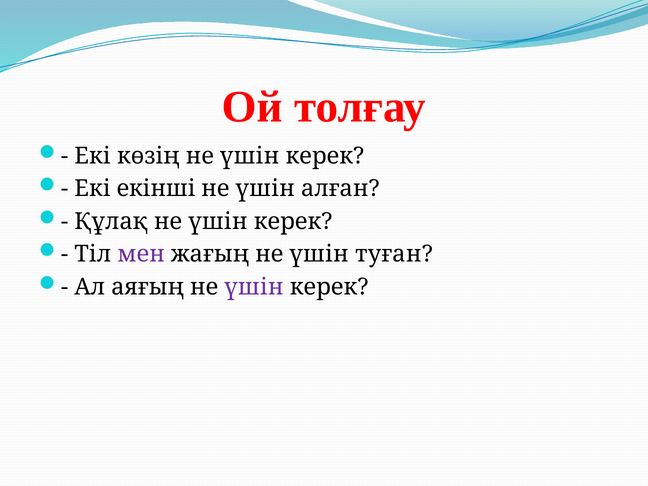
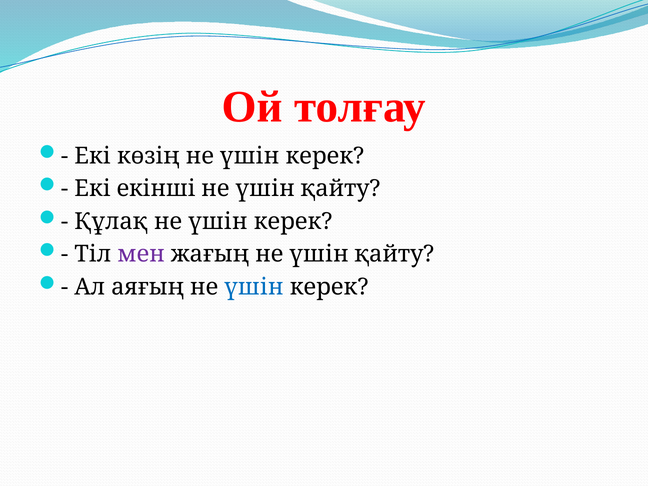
алған at (340, 189): алған -> қайту
жағың не үшін туған: туған -> қайту
үшін at (254, 287) colour: purple -> blue
